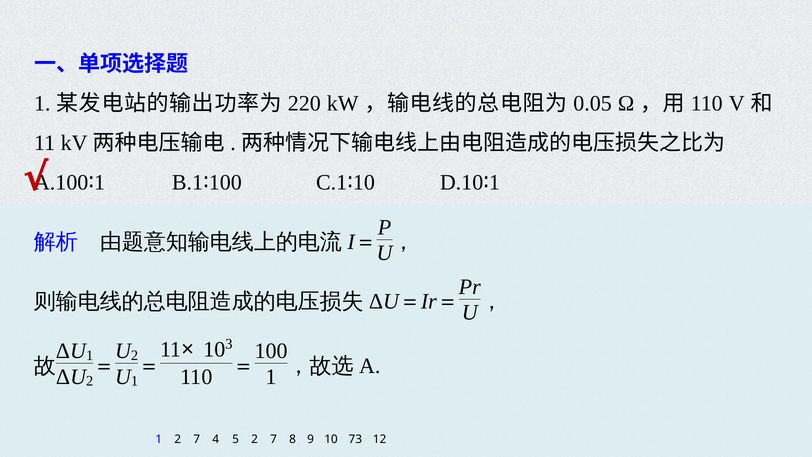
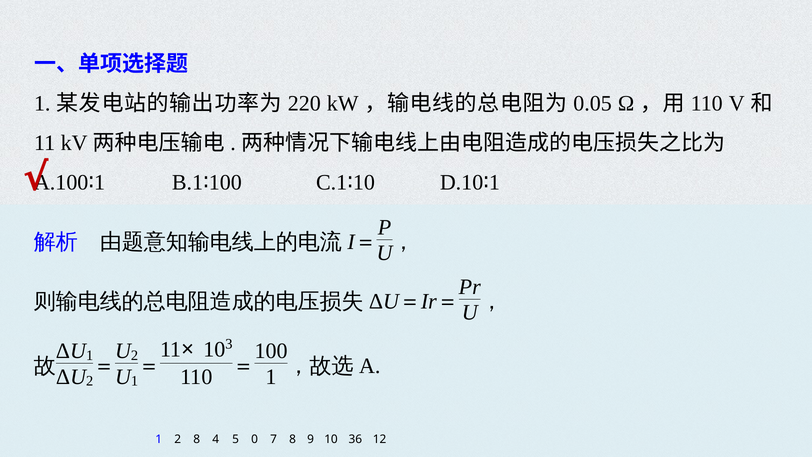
1 2 7: 7 -> 8
5 2: 2 -> 0
73: 73 -> 36
